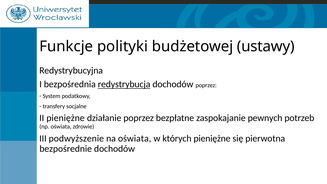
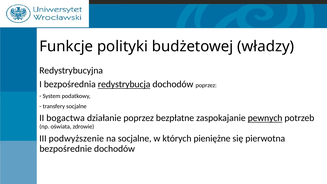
ustawy: ustawy -> władzy
II pieniężne: pieniężne -> bogactwa
pewnych underline: none -> present
na oświata: oświata -> socjalne
